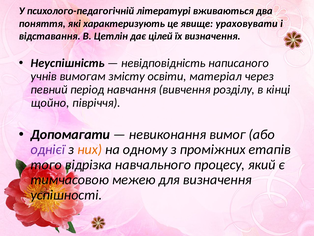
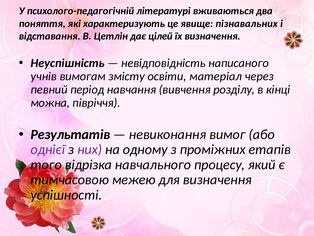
ураховувати: ураховувати -> пізнавальних
щойно: щойно -> можна
Допомагати: Допомагати -> Результатів
них colour: orange -> purple
